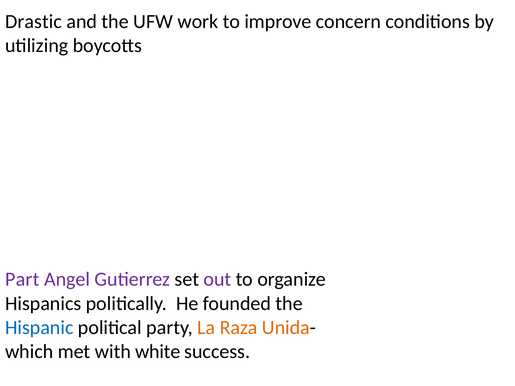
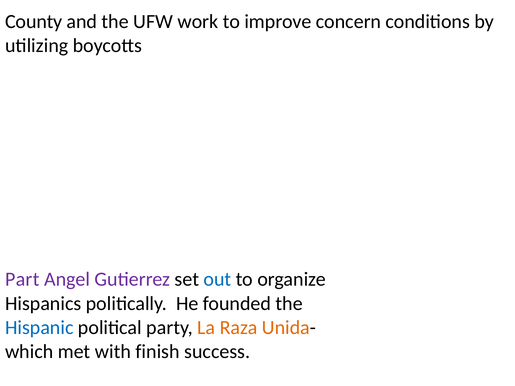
Drastic: Drastic -> County
out colour: purple -> blue
white: white -> finish
